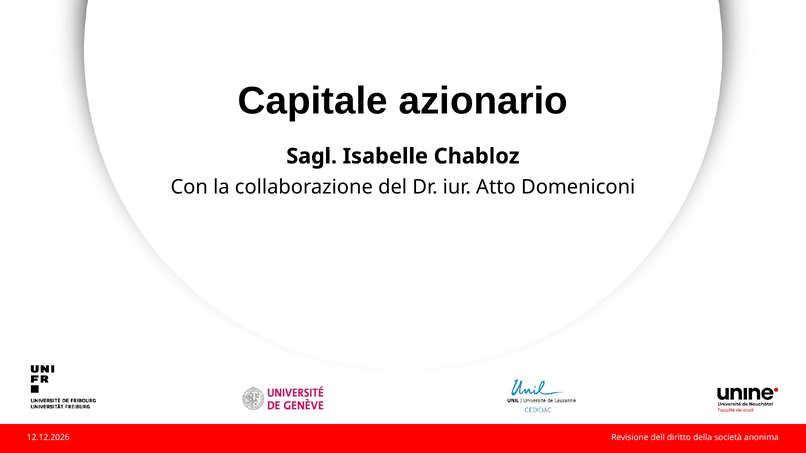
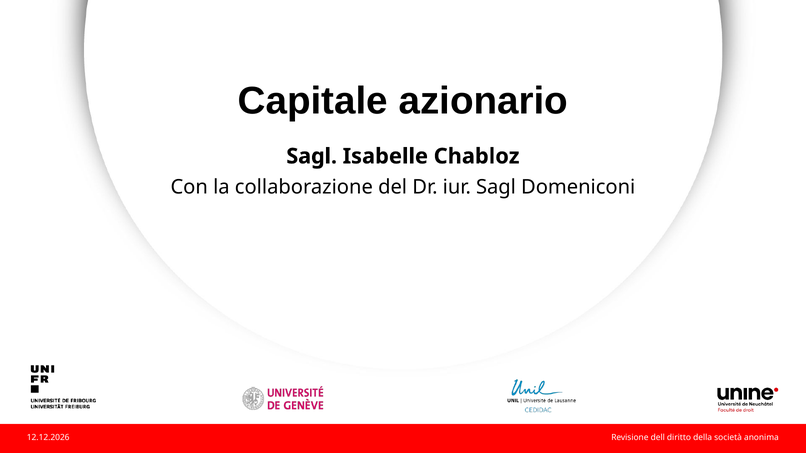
iur Atto: Atto -> Sagl
